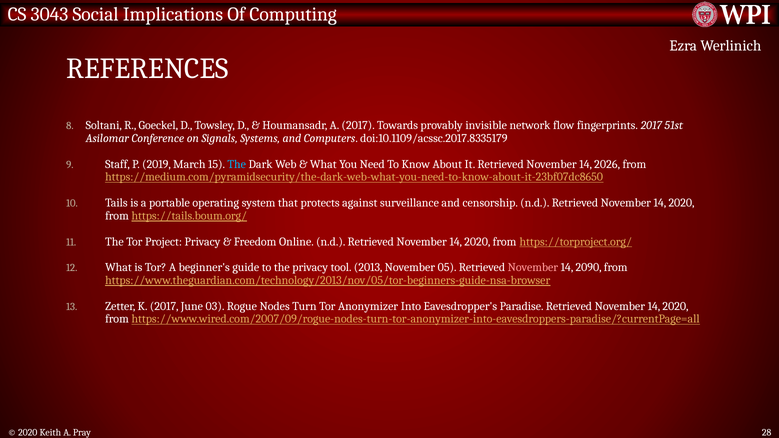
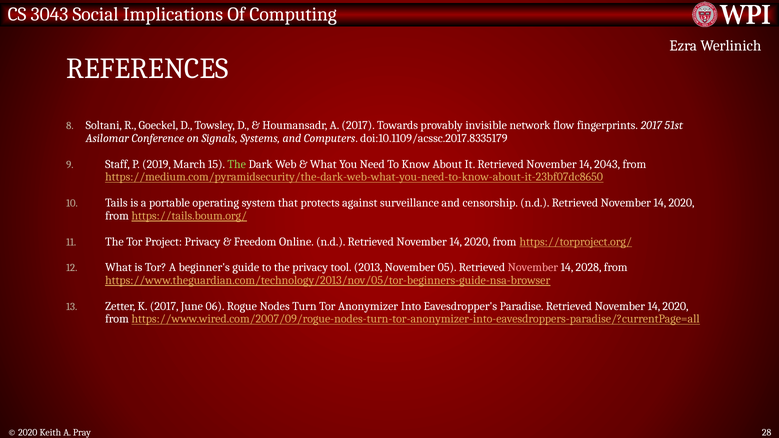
The at (237, 164) colour: light blue -> light green
2026: 2026 -> 2043
2090: 2090 -> 2028
03: 03 -> 06
